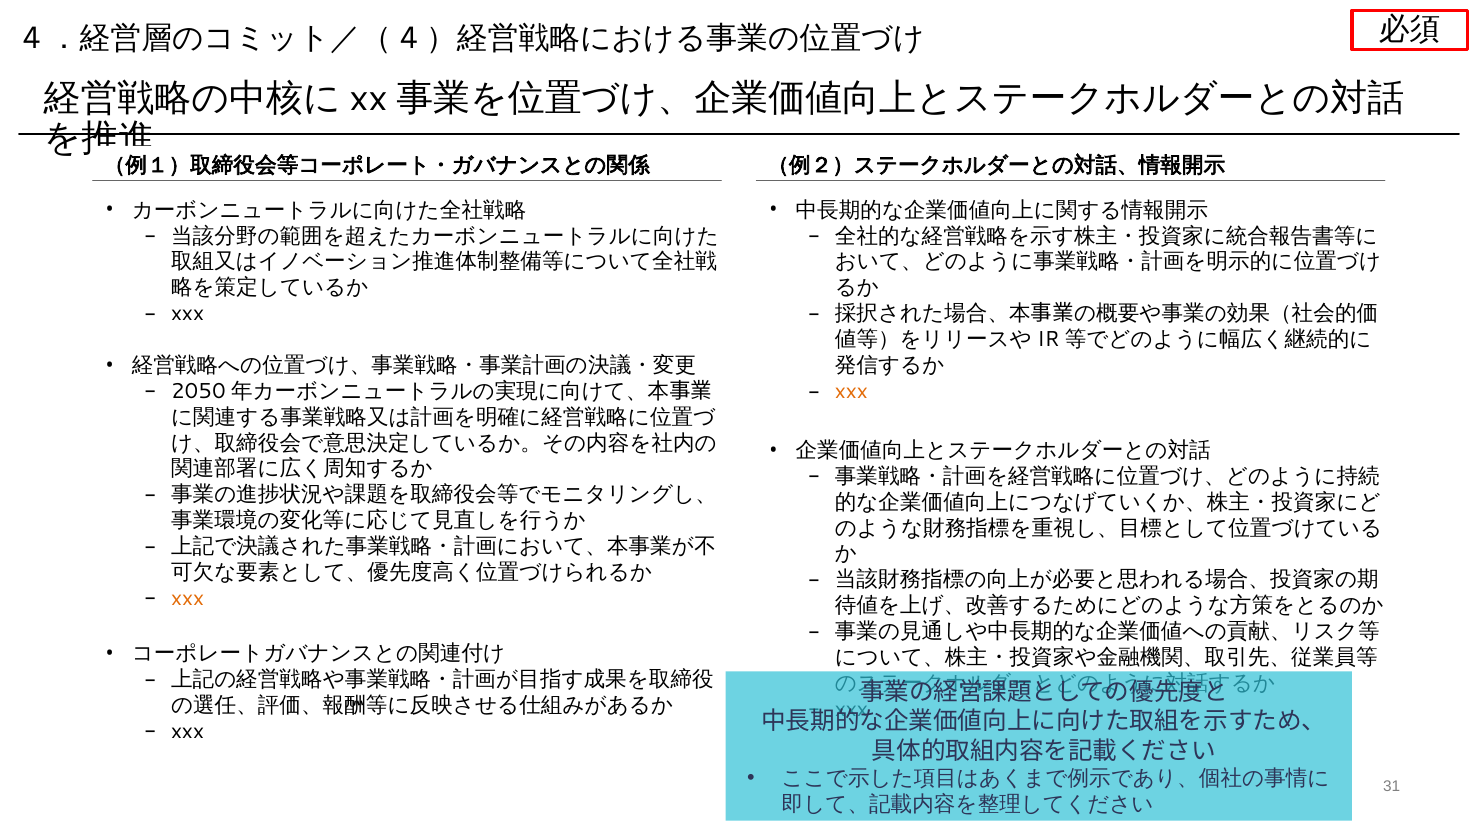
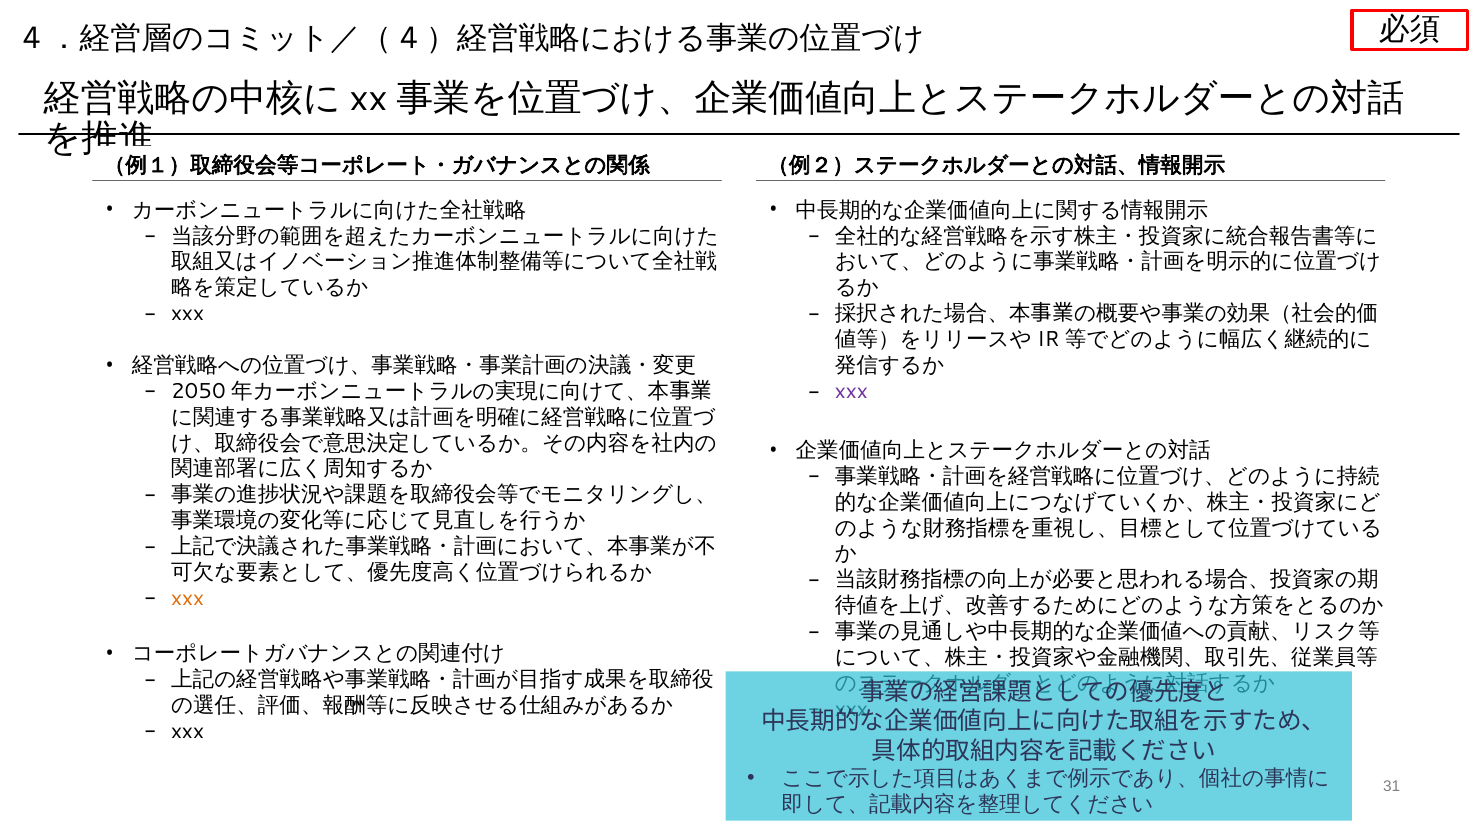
xxx at (851, 391) colour: orange -> purple
